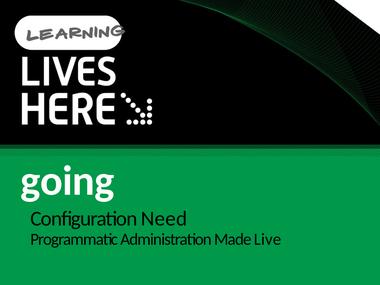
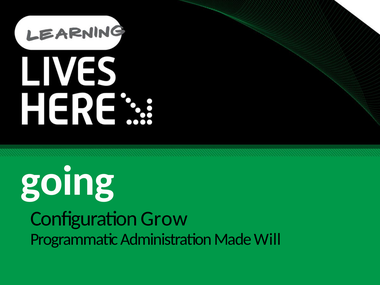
Need: Need -> Grow
Live: Live -> Will
